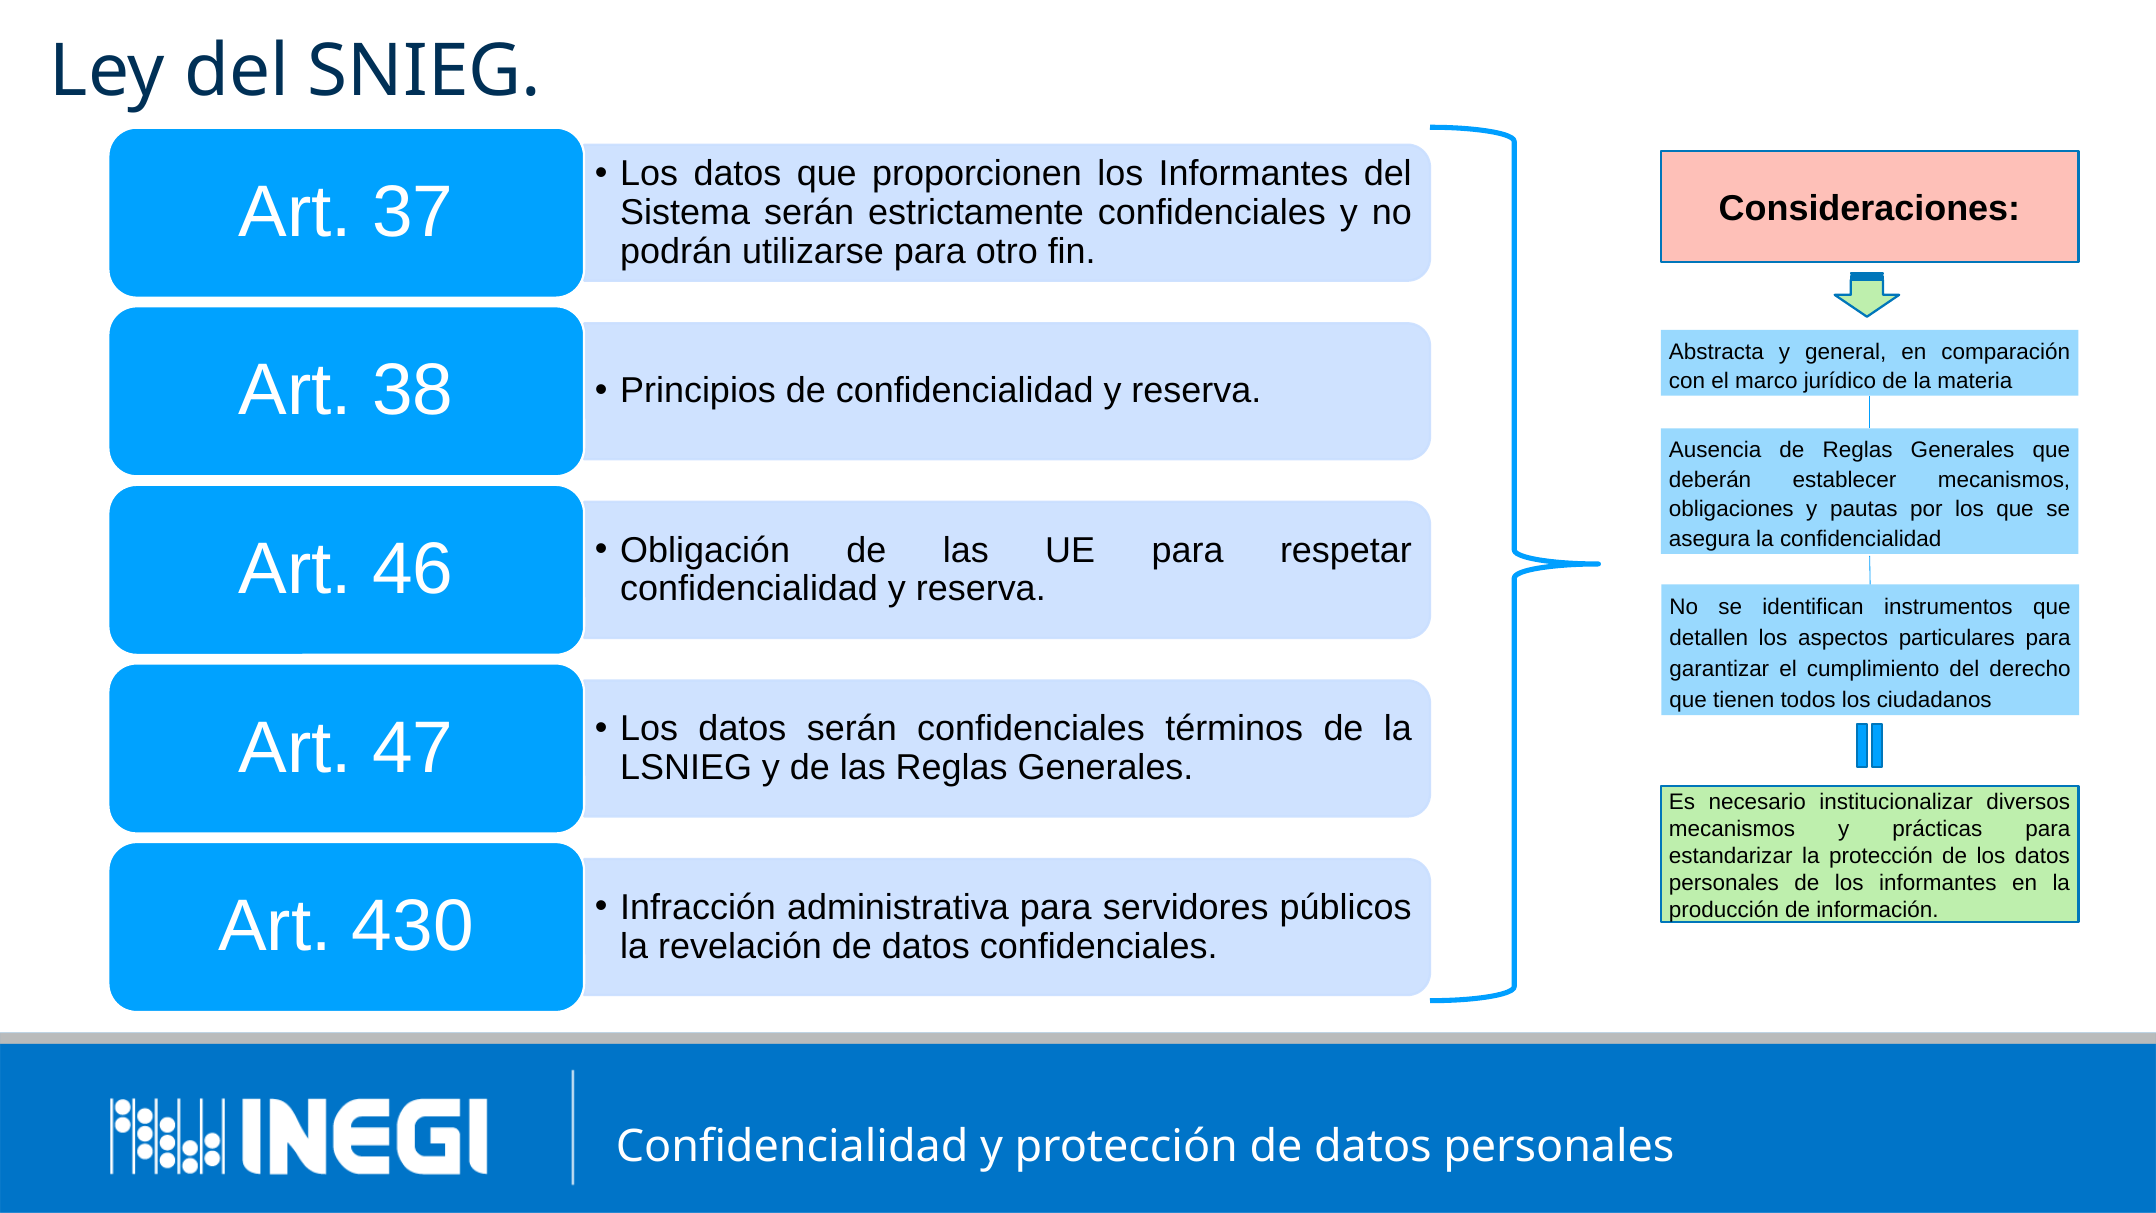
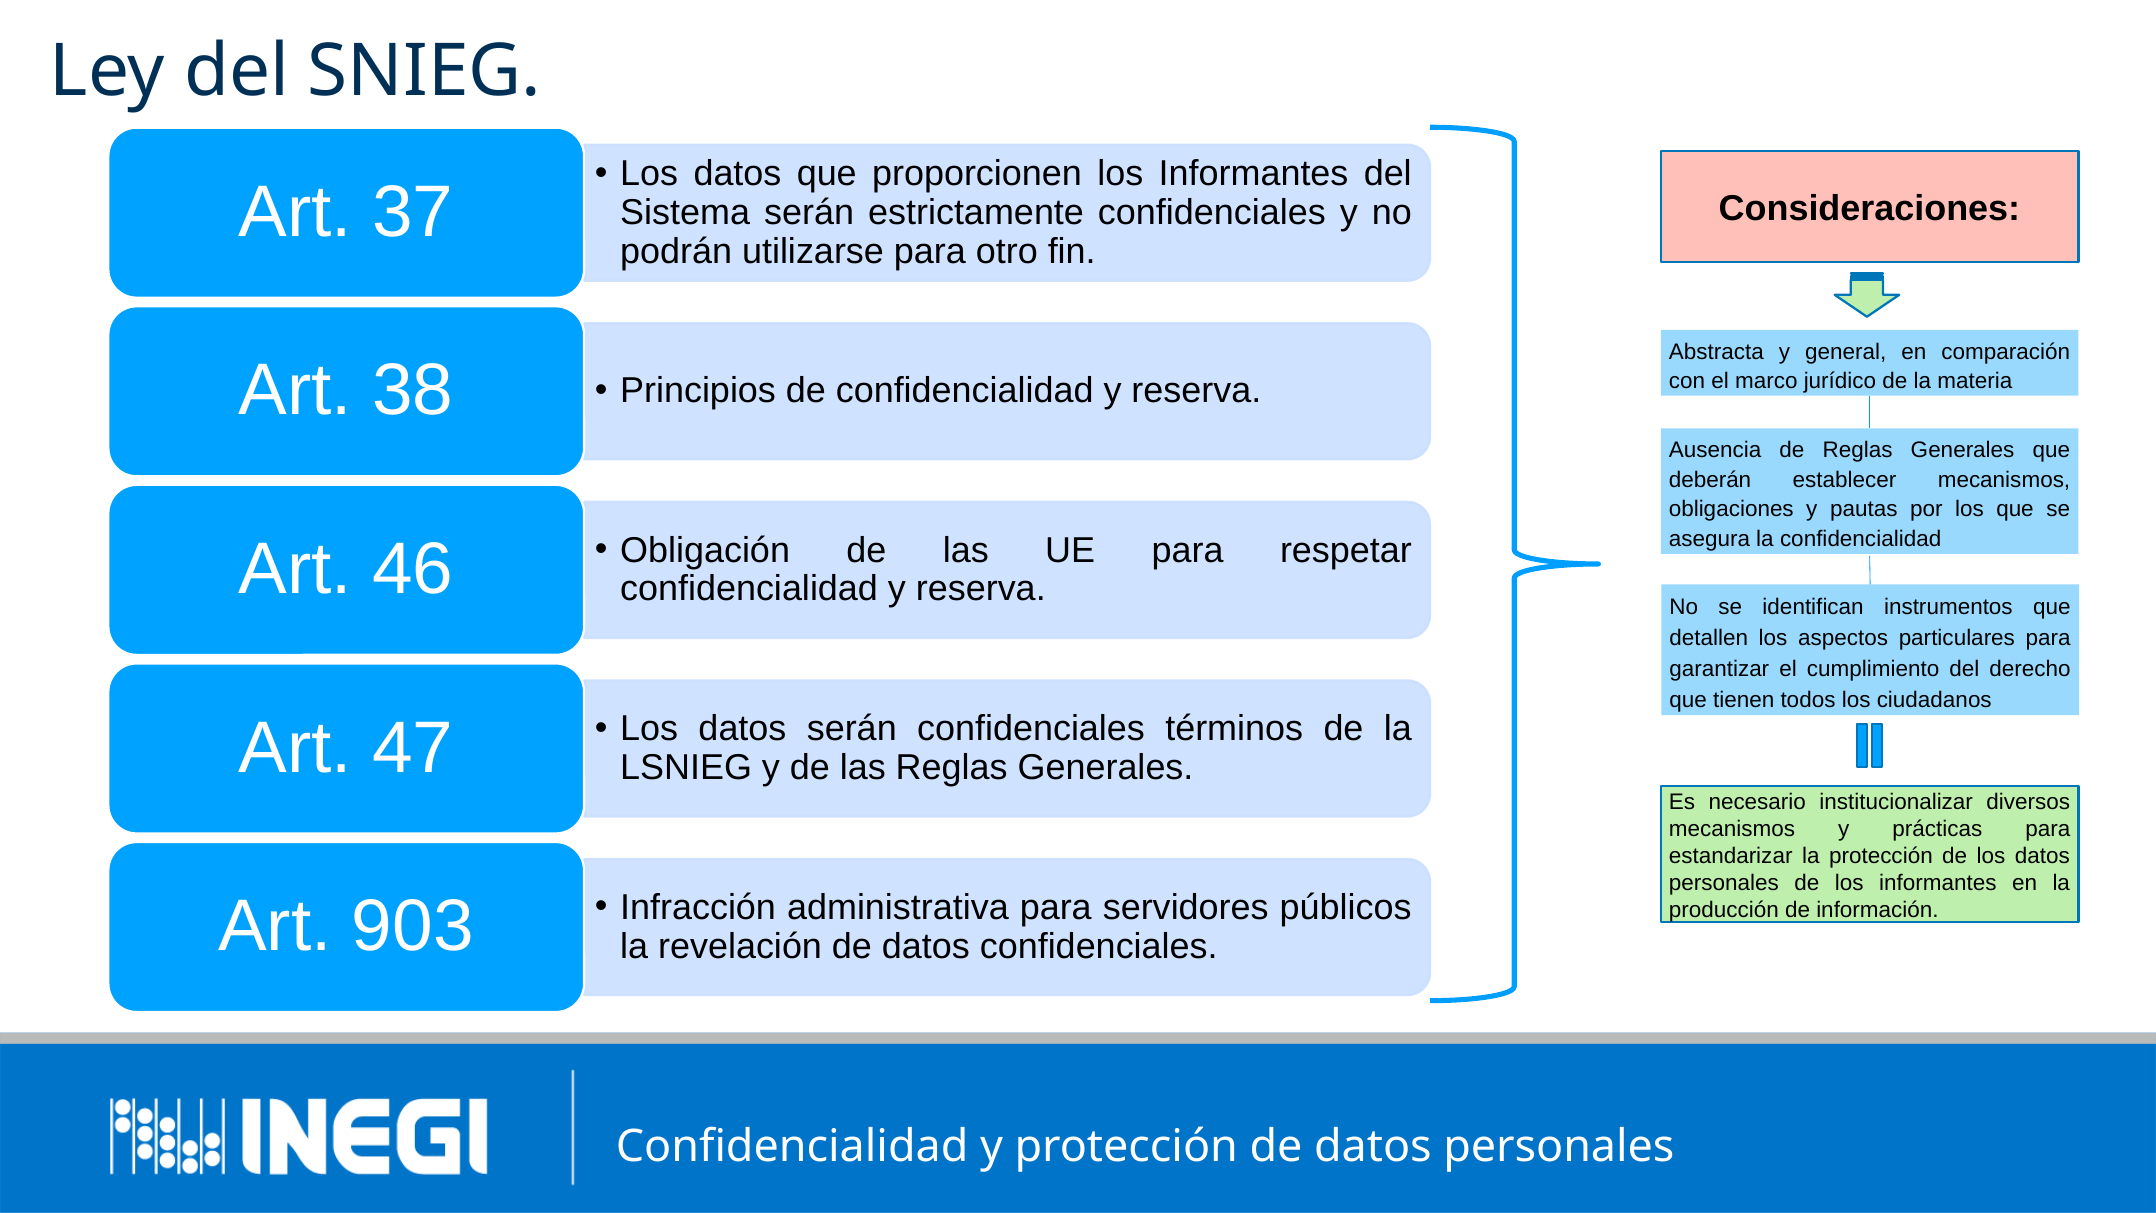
430: 430 -> 903
